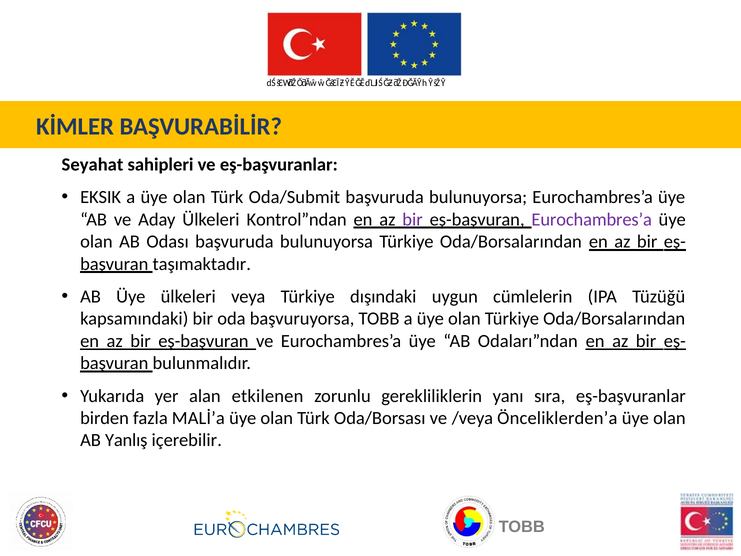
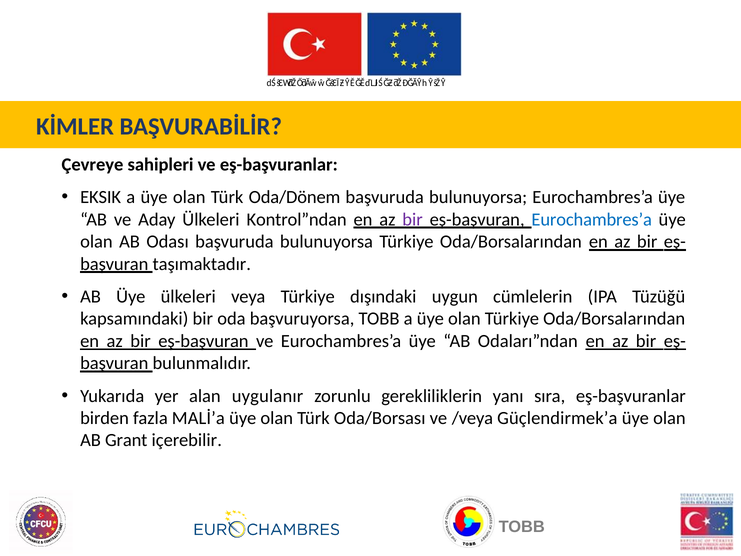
Seyahat: Seyahat -> Çevreye
Oda/Submit: Oda/Submit -> Oda/Dönem
Eurochambres’a at (592, 220) colour: purple -> blue
etkilenen: etkilenen -> uygulanır
Önceliklerden’a: Önceliklerden’a -> Güçlendirmek’a
Yanlış: Yanlış -> Grant
